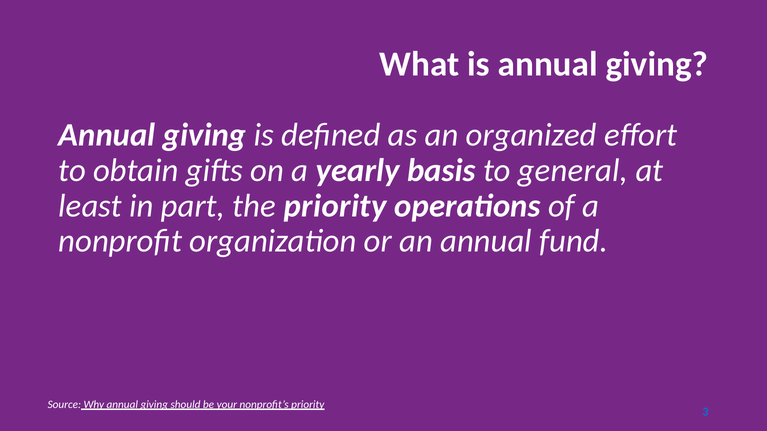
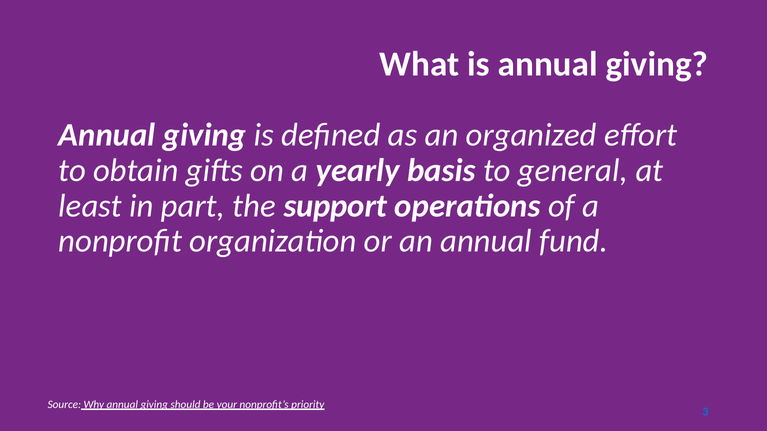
the priority: priority -> support
